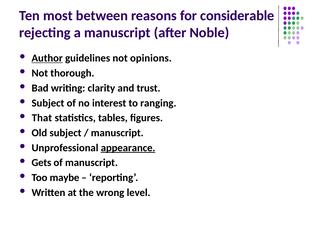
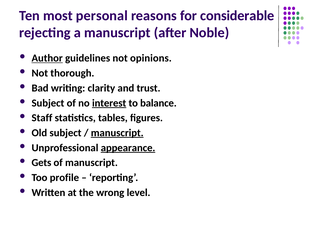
between: between -> personal
interest underline: none -> present
ranging: ranging -> balance
That: That -> Staff
manuscript at (117, 133) underline: none -> present
maybe: maybe -> profile
